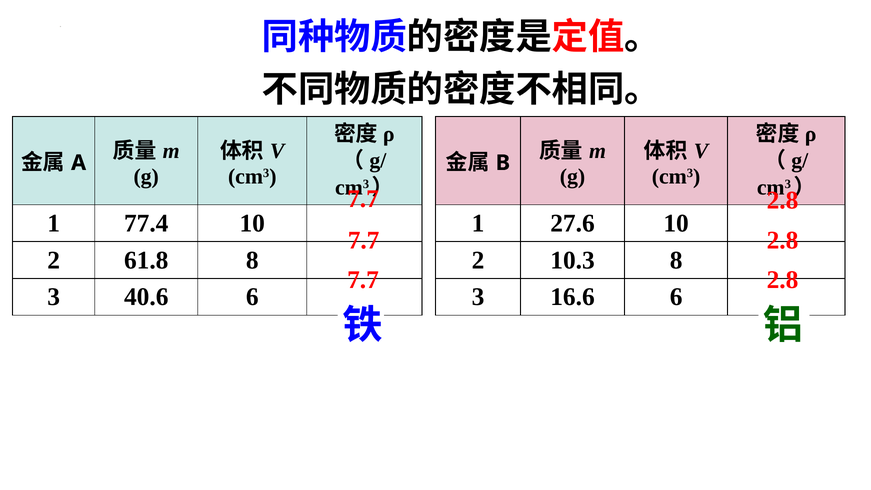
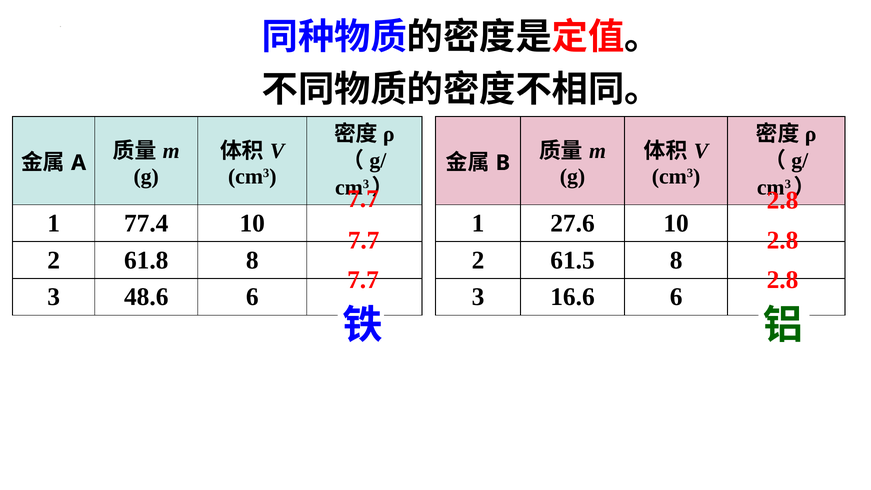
10.3: 10.3 -> 61.5
40.6: 40.6 -> 48.6
